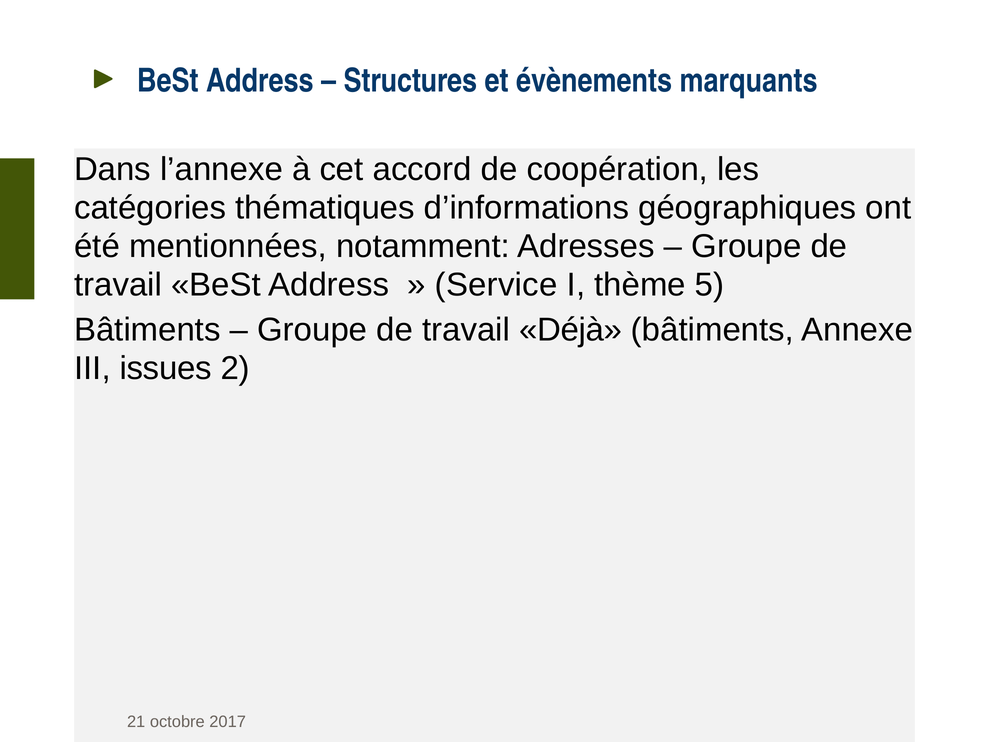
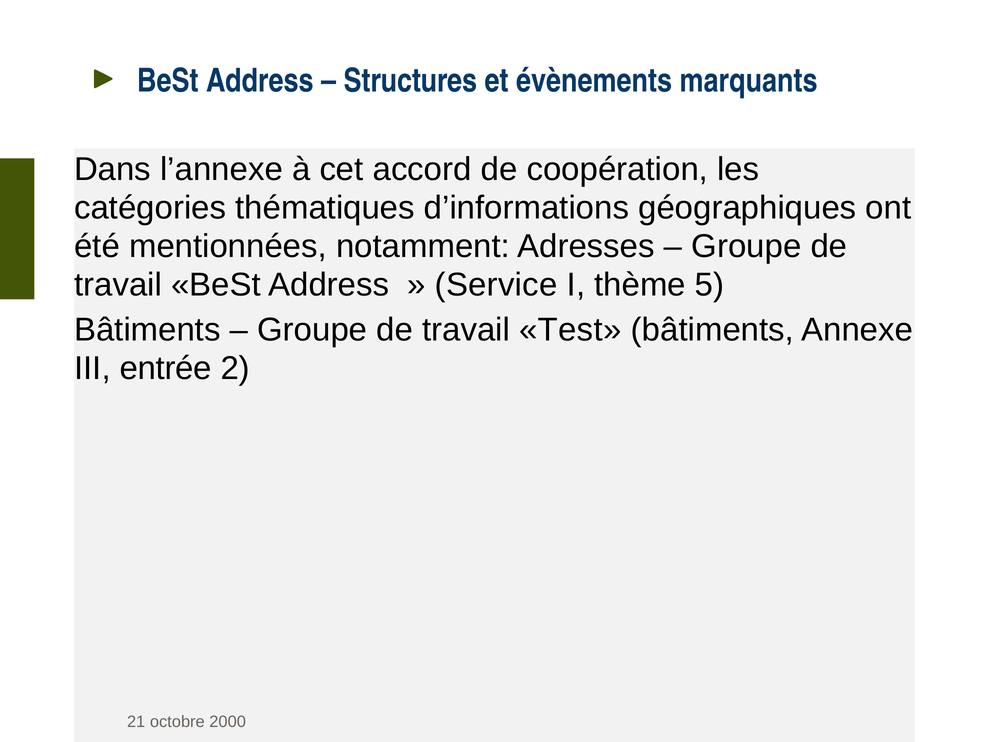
Déjà: Déjà -> Test
issues: issues -> entrée
2017: 2017 -> 2000
